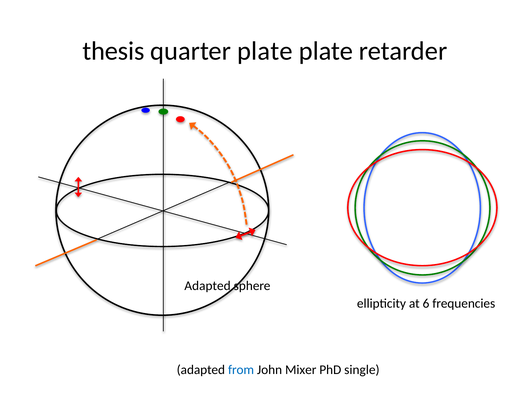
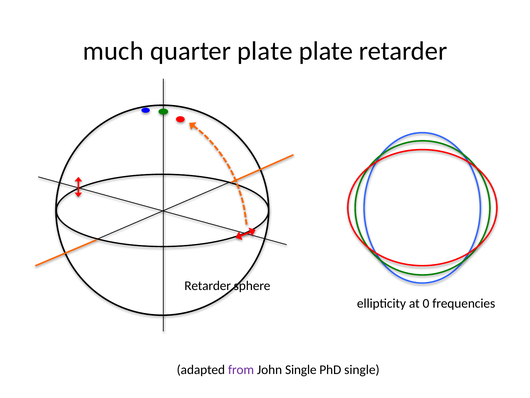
thesis: thesis -> much
Adapted at (208, 285): Adapted -> Retarder
6: 6 -> 0
from colour: blue -> purple
John Mixer: Mixer -> Single
